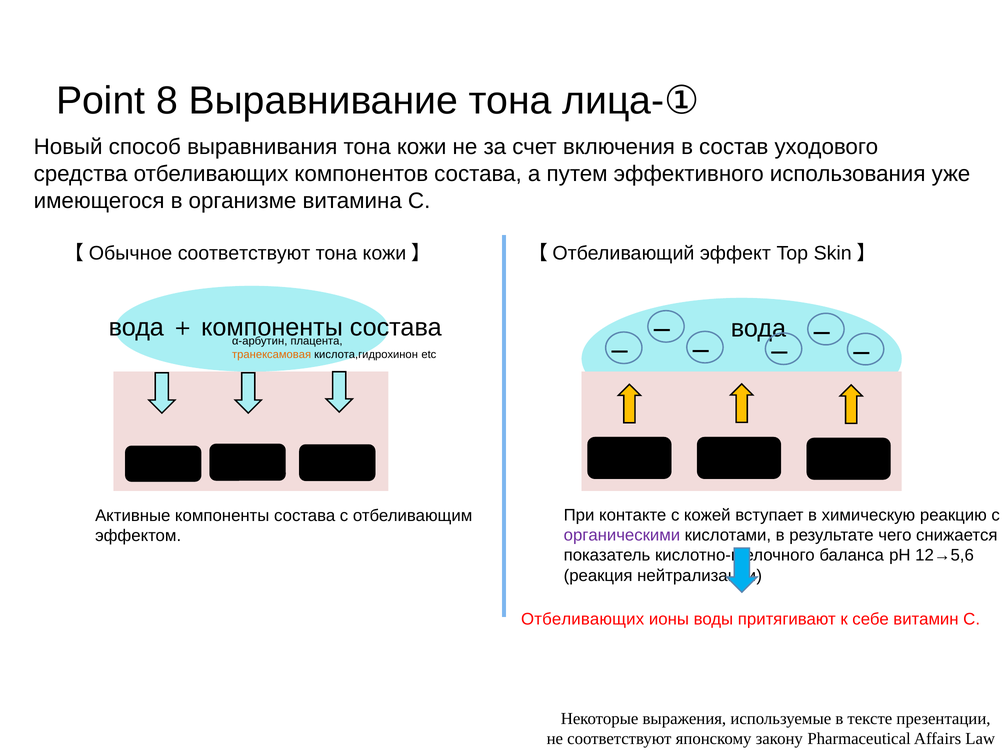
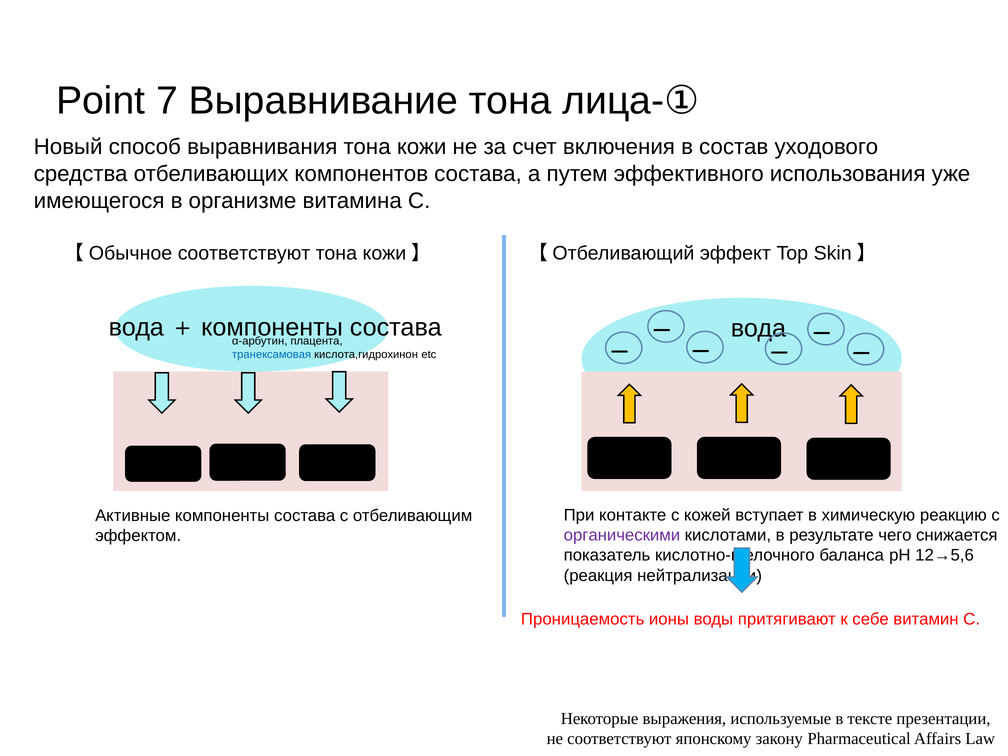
8: 8 -> 7
транексамовая colour: orange -> blue
Отбеливающих at (583, 619): Отбеливающих -> Проницаемость
